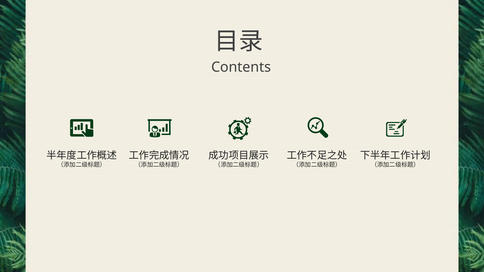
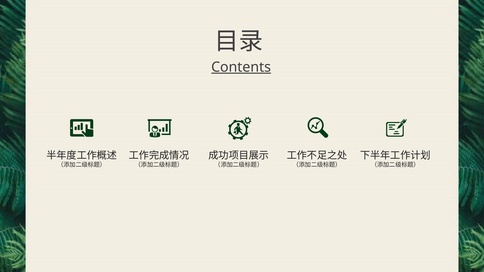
Contents underline: none -> present
